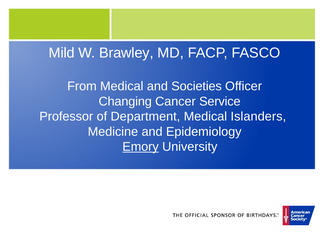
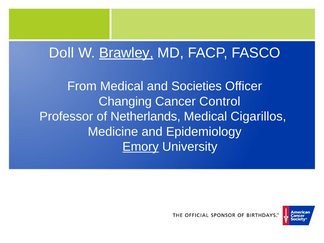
Mild: Mild -> Doll
Brawley underline: none -> present
Service: Service -> Control
Department: Department -> Netherlands
Islanders: Islanders -> Cigarillos
